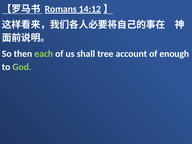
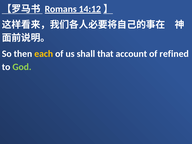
each colour: light green -> yellow
tree: tree -> that
enough: enough -> refined
